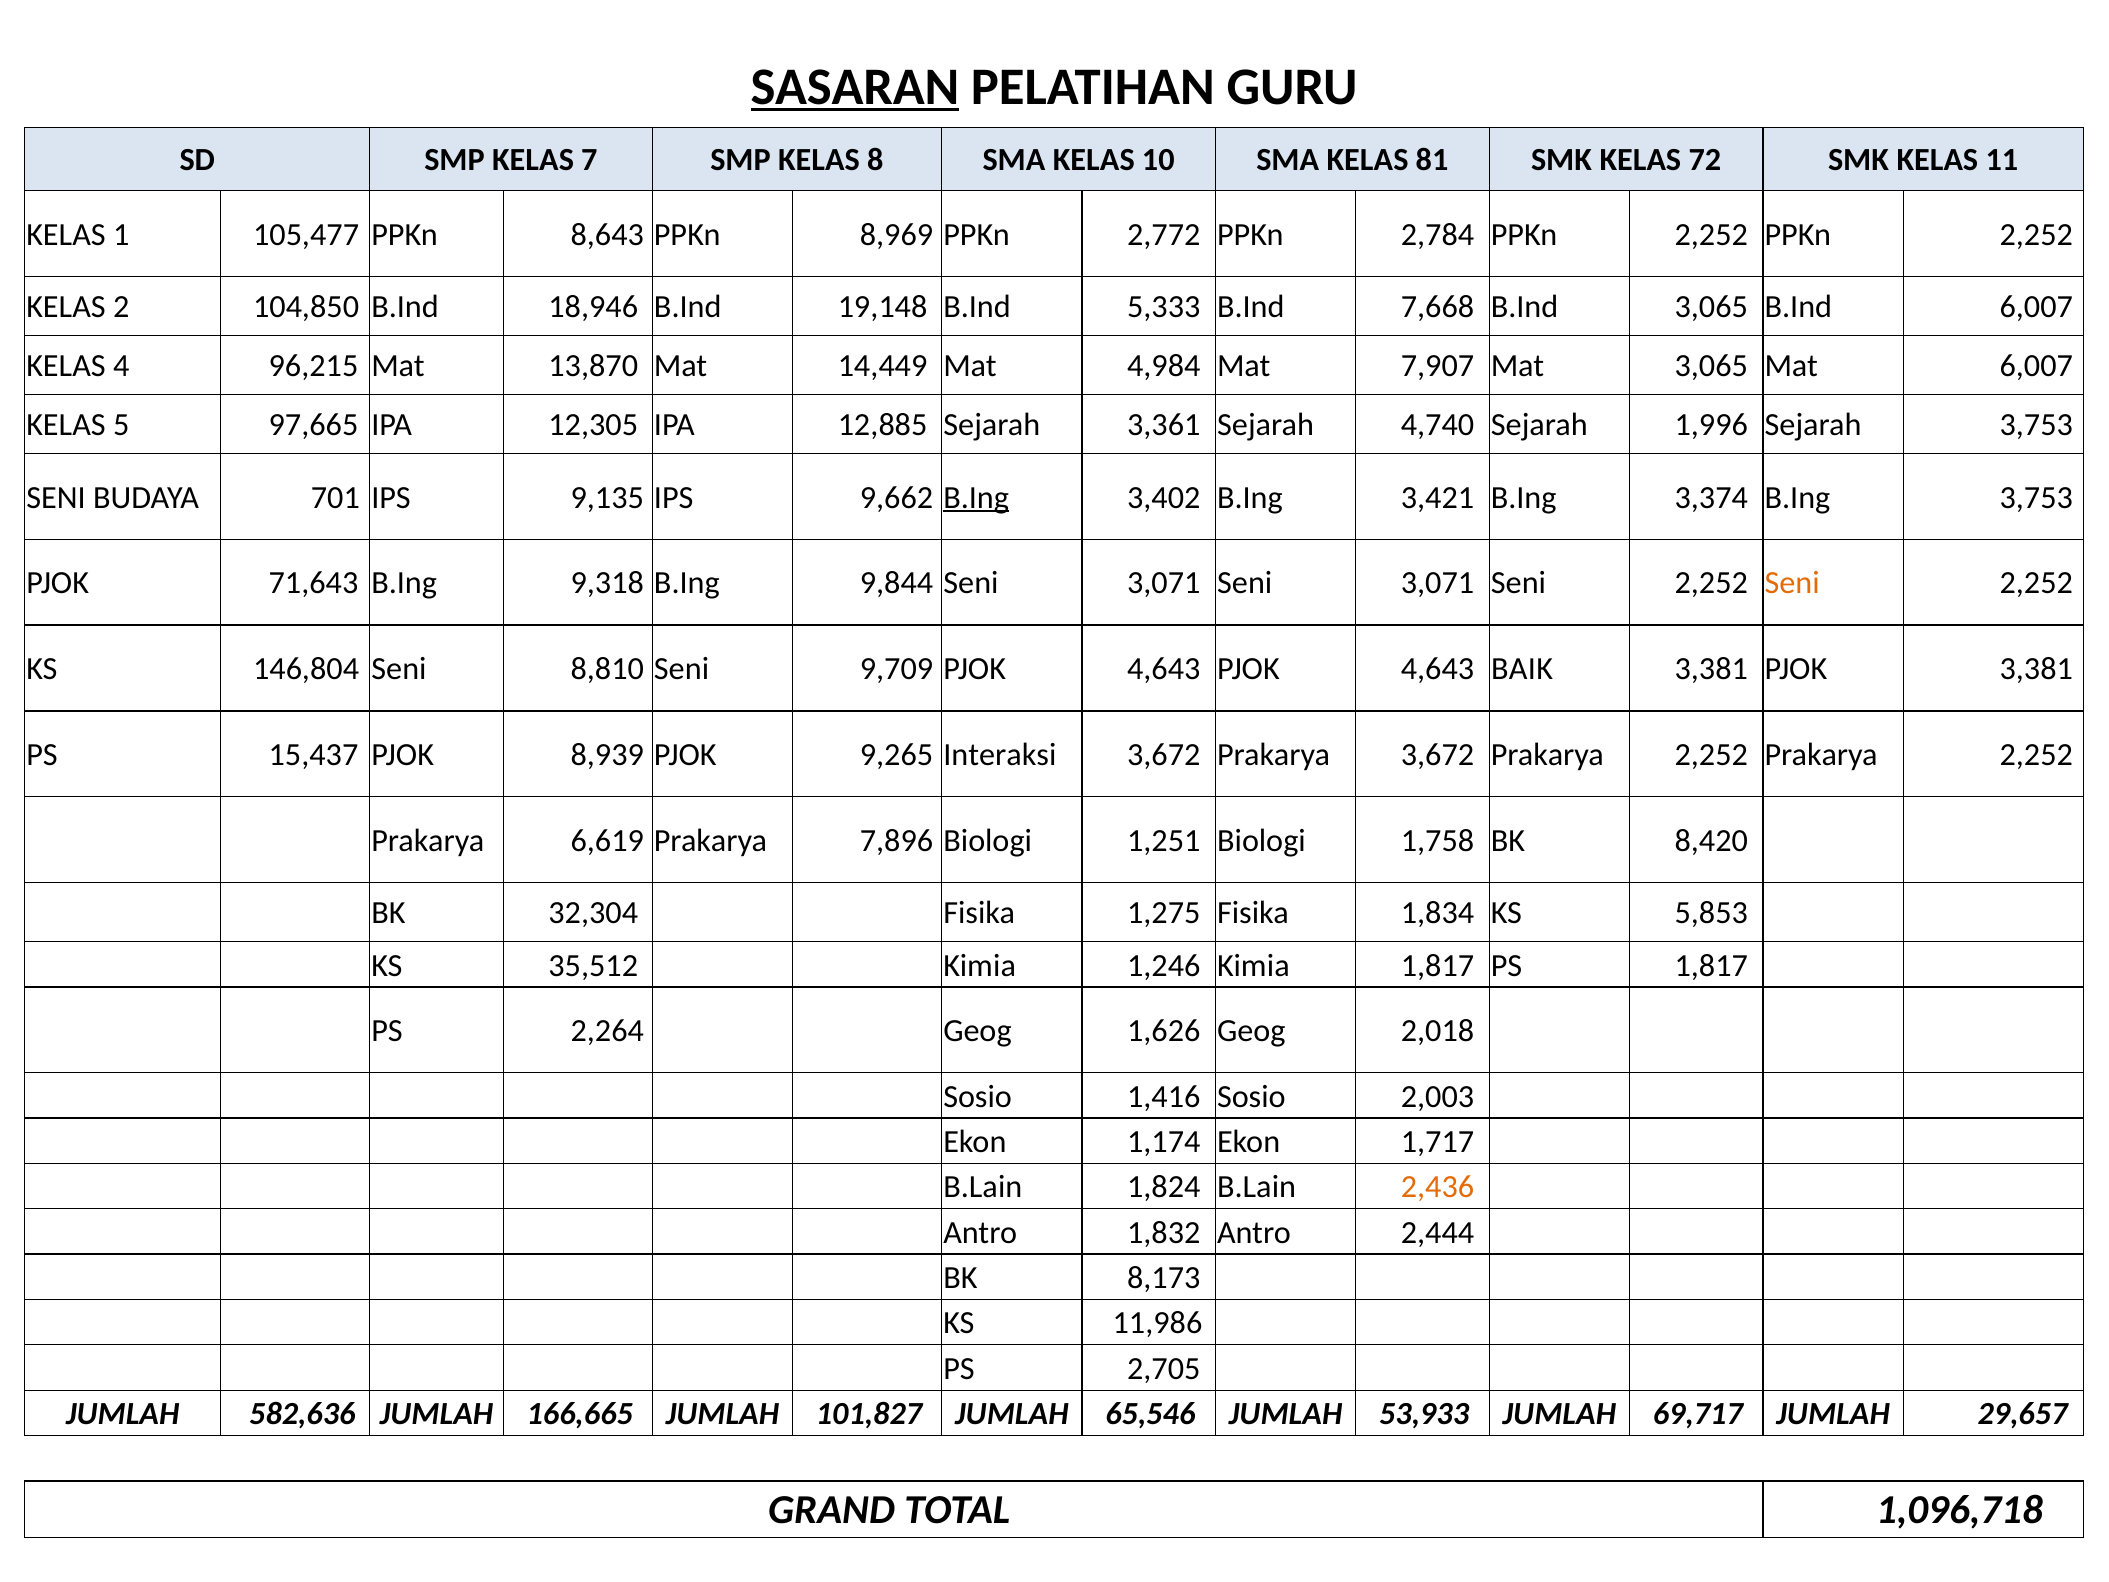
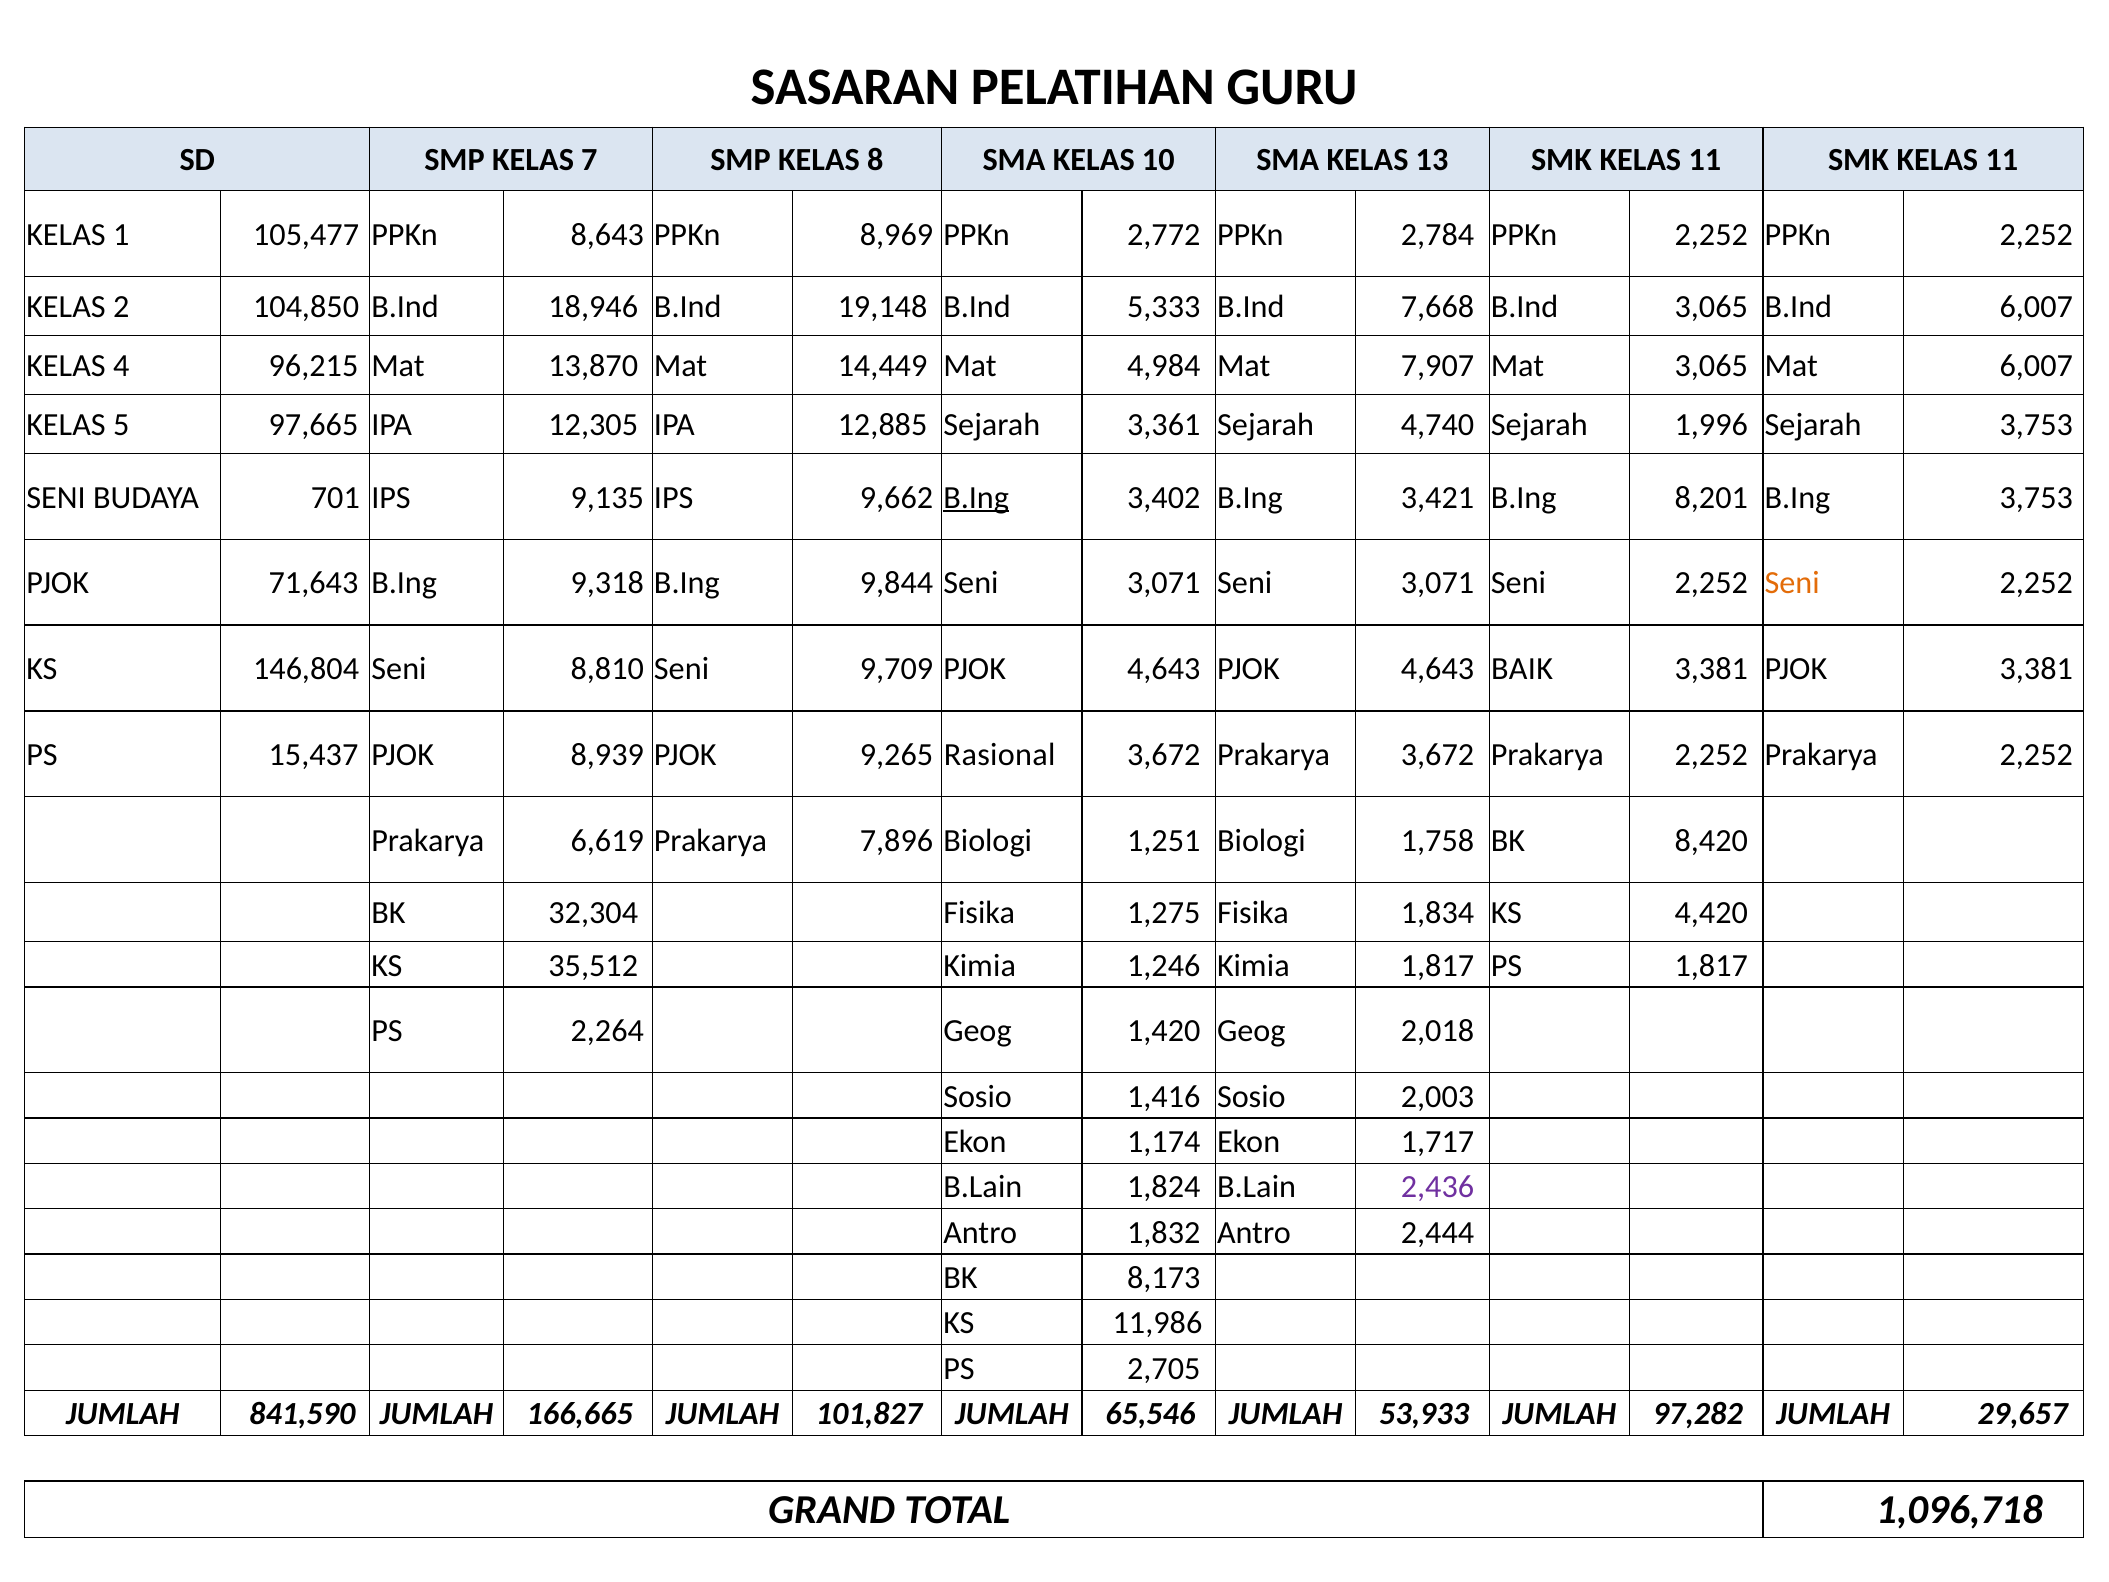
SASARAN underline: present -> none
81: 81 -> 13
72 at (1705, 160): 72 -> 11
3,374: 3,374 -> 8,201
Interaksi: Interaksi -> Rasional
5,853: 5,853 -> 4,420
1,626: 1,626 -> 1,420
2,436 colour: orange -> purple
582,636: 582,636 -> 841,590
69,717: 69,717 -> 97,282
